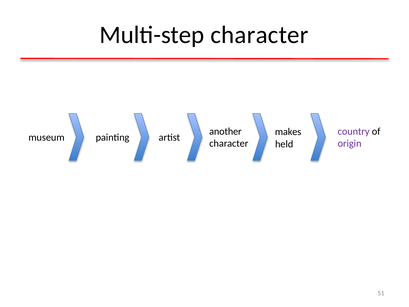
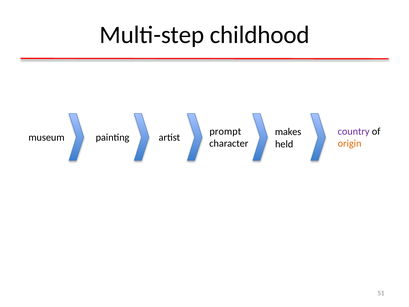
Multi-step character: character -> childhood
another: another -> prompt
origin colour: purple -> orange
